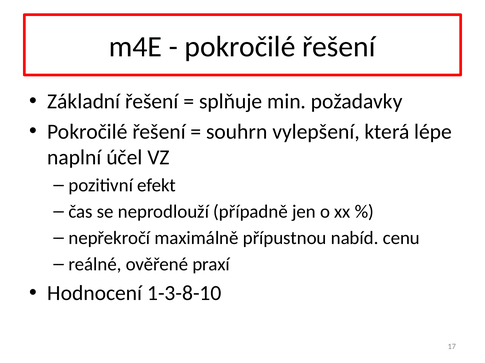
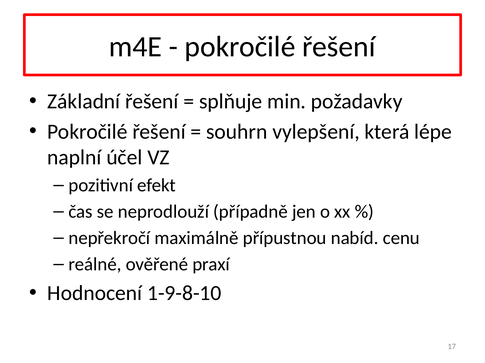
1-3-8-10: 1-3-8-10 -> 1-9-8-10
